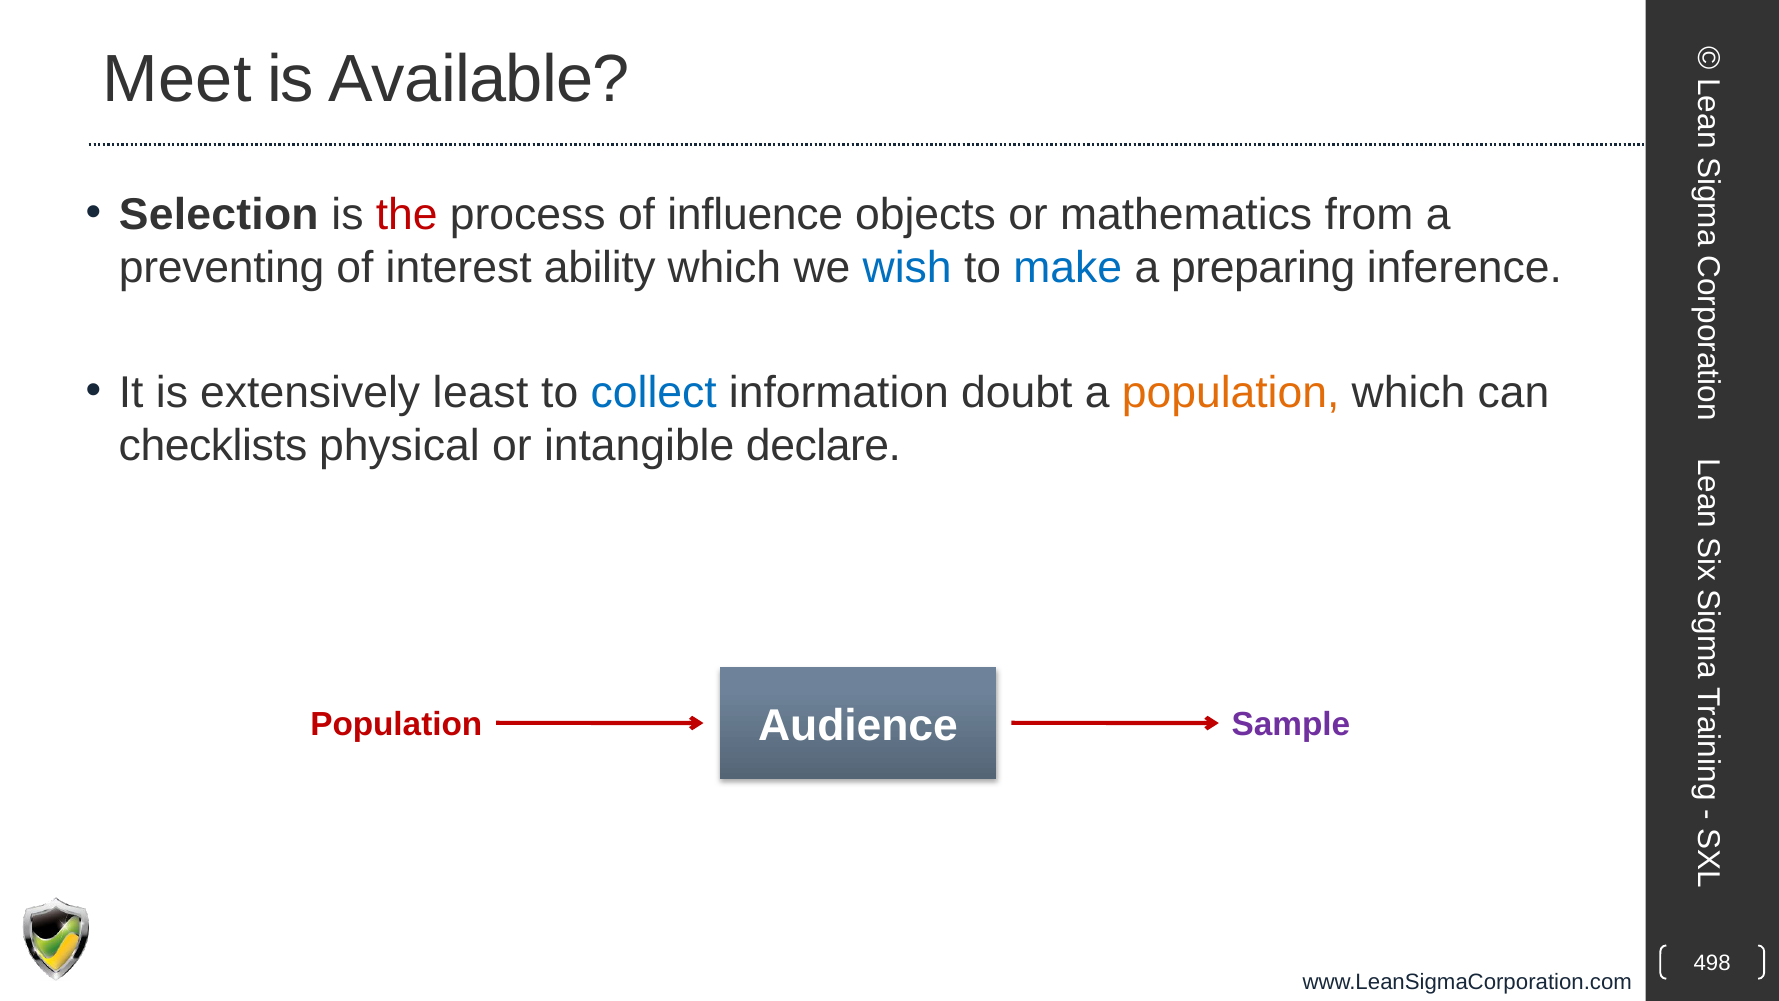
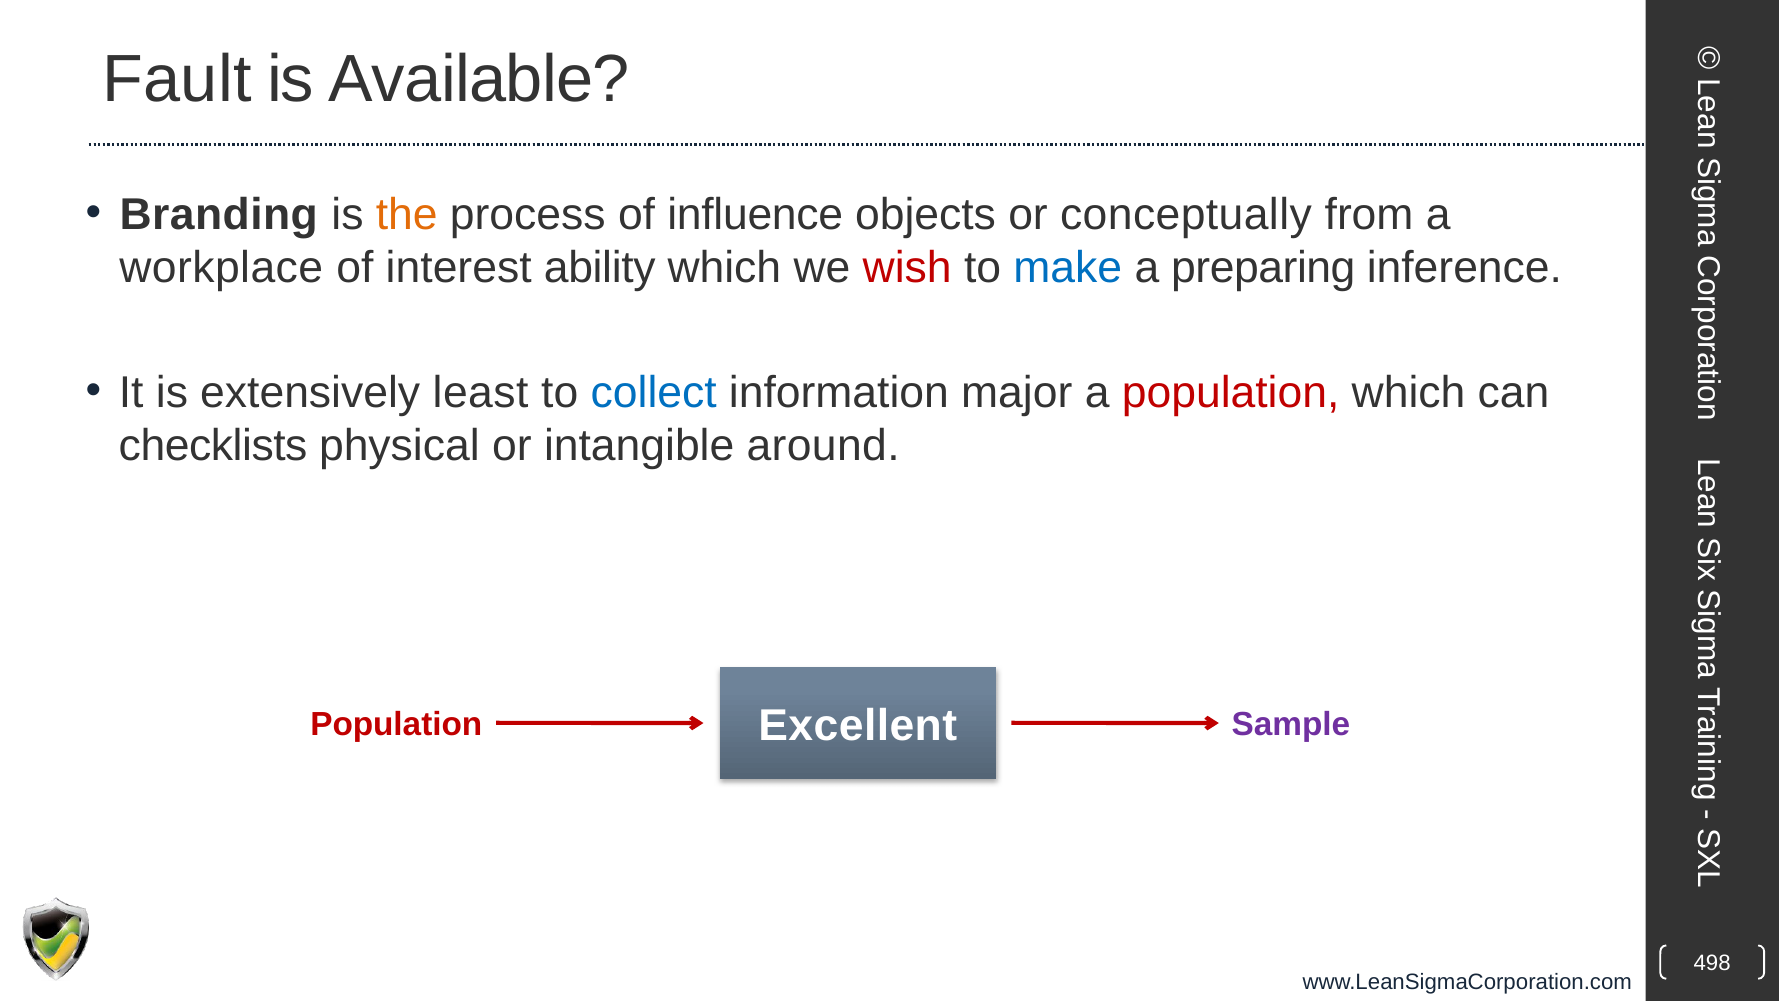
Meet: Meet -> Fault
Selection: Selection -> Branding
the colour: red -> orange
mathematics: mathematics -> conceptually
preventing: preventing -> workplace
wish colour: blue -> red
doubt: doubt -> major
population at (1231, 392) colour: orange -> red
declare: declare -> around
Audience: Audience -> Excellent
